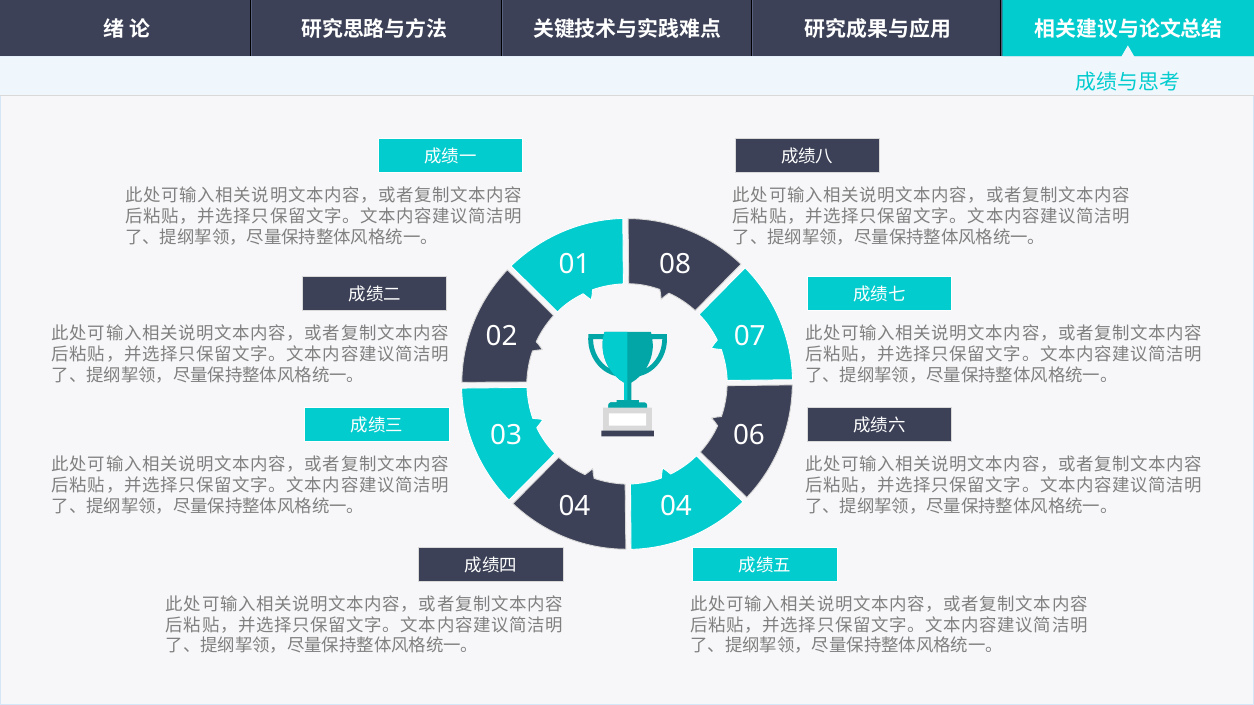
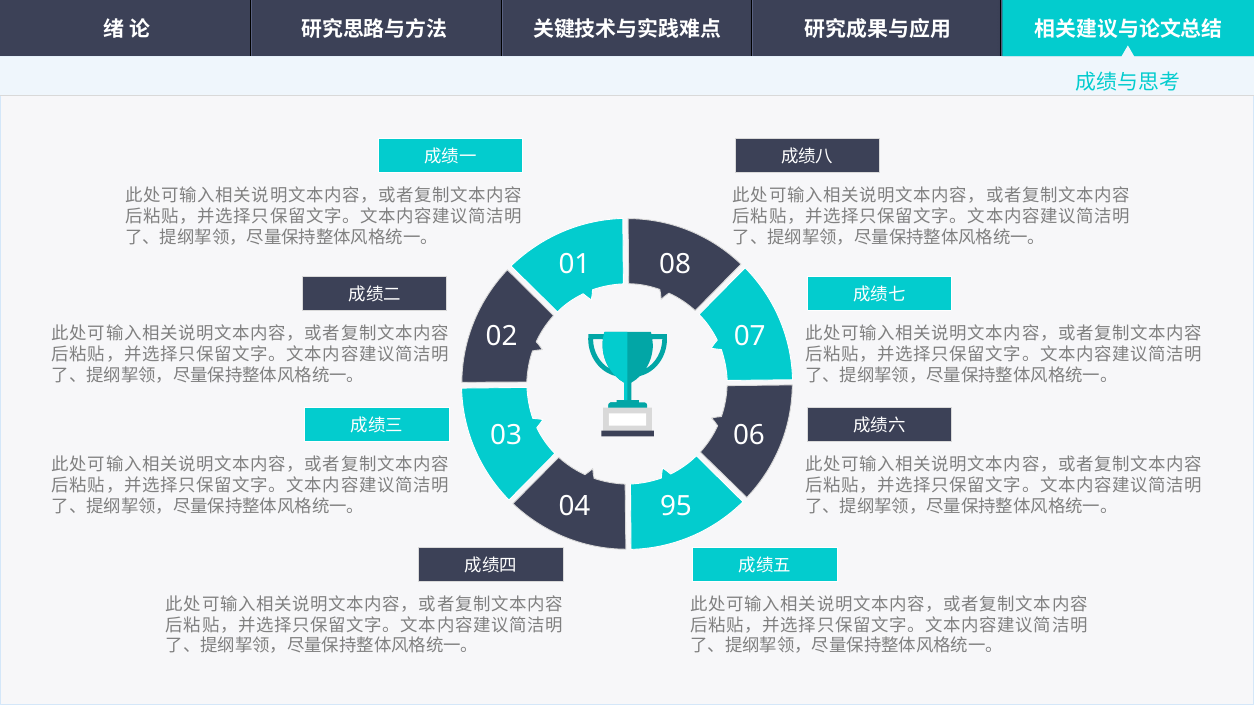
04 04: 04 -> 95
